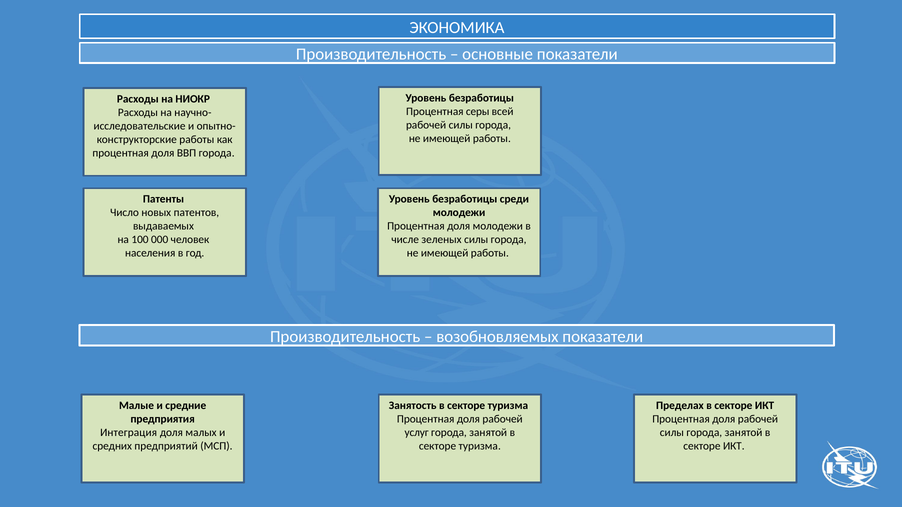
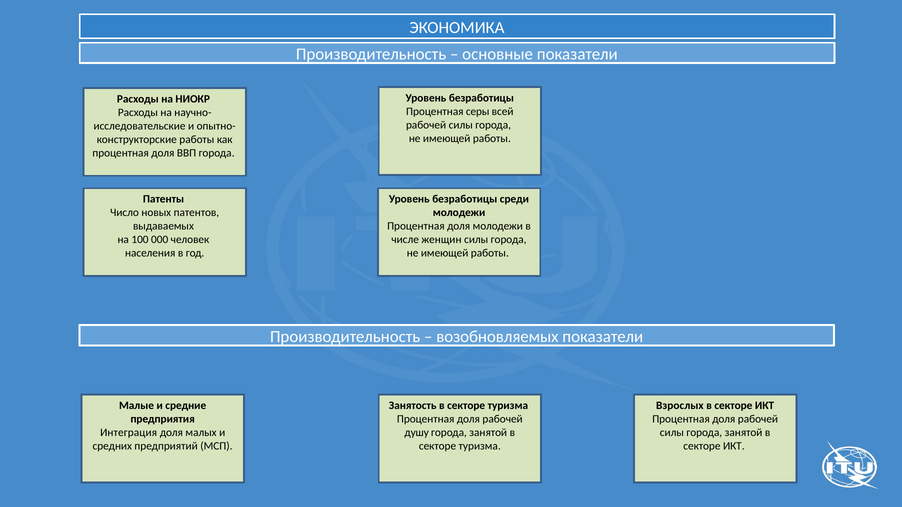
зеленых: зеленых -> женщин
Пределах: Пределах -> Взрослых
услуг: услуг -> душу
